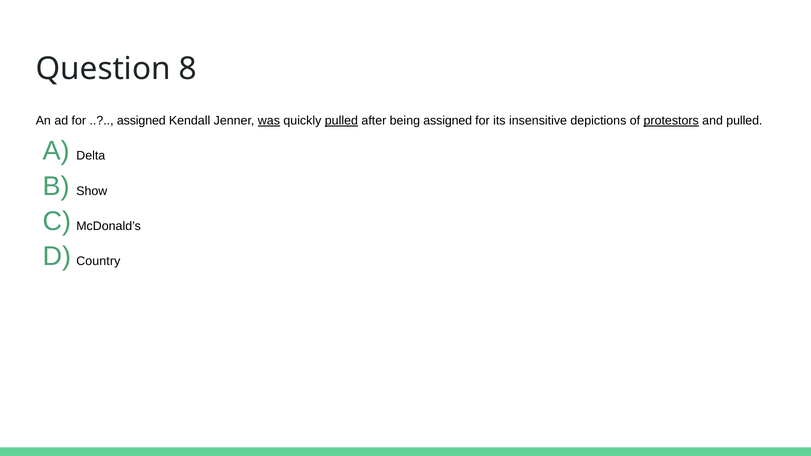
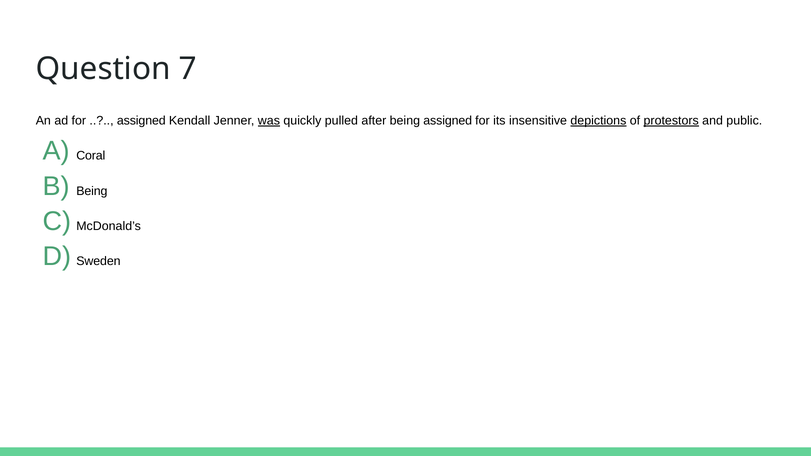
8: 8 -> 7
pulled at (341, 121) underline: present -> none
depictions underline: none -> present
and pulled: pulled -> public
Delta: Delta -> Coral
Show at (92, 191): Show -> Being
Country: Country -> Sweden
